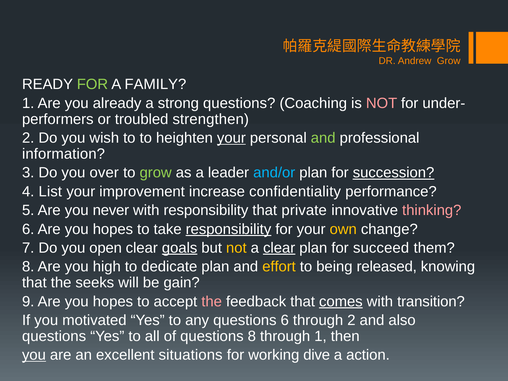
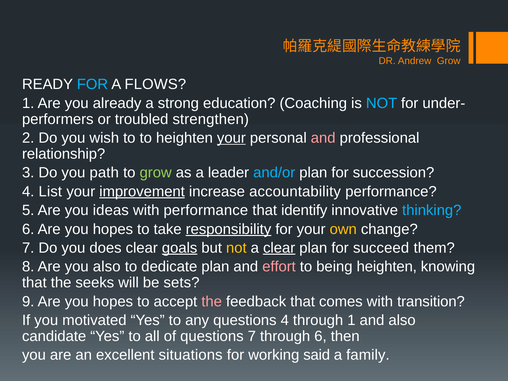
FOR at (92, 84) colour: light green -> light blue
FAMILY: FAMILY -> FLOWS
strong questions: questions -> education
NOT at (382, 103) colour: pink -> light blue
and at (323, 138) colour: light green -> pink
information: information -> relationship
over: over -> path
succession underline: present -> none
improvement underline: none -> present
confidentiality: confidentiality -> accountability
never: never -> ideas
with responsibility: responsibility -> performance
private: private -> identify
thinking colour: pink -> light blue
open: open -> does
you high: high -> also
effort colour: yellow -> pink
being released: released -> heighten
gain: gain -> sets
comes underline: present -> none
questions 6: 6 -> 4
through 2: 2 -> 1
questions at (54, 336): questions -> candidate
questions 8: 8 -> 7
through 1: 1 -> 6
you at (34, 355) underline: present -> none
dive: dive -> said
action: action -> family
